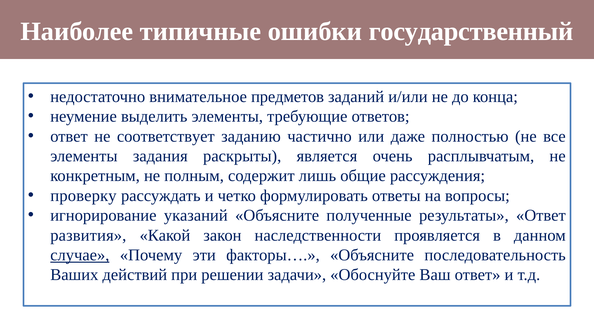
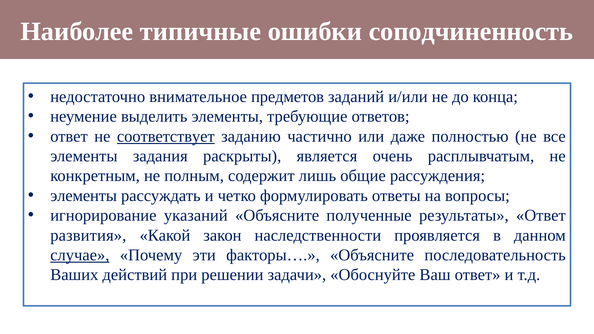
государственный: государственный -> соподчиненность
соответствует underline: none -> present
проверку at (83, 196): проверку -> элементы
